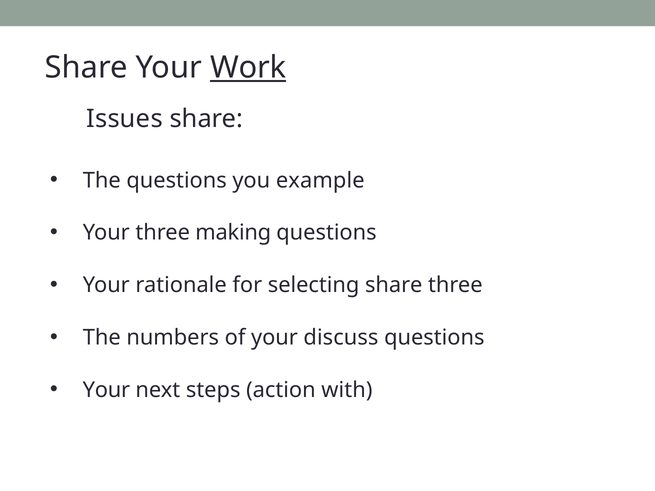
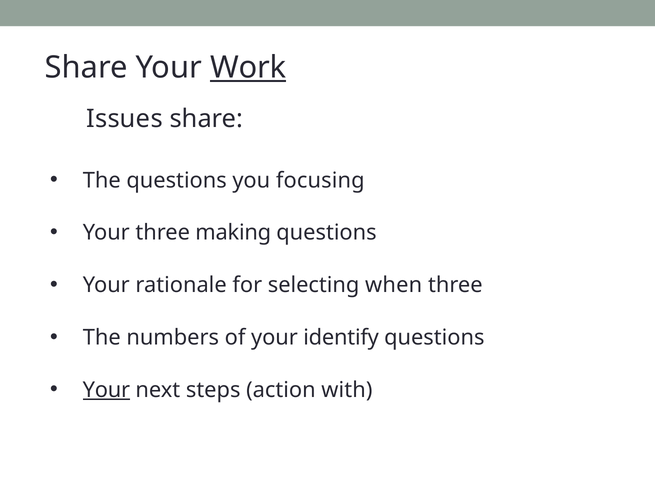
example: example -> focusing
selecting share: share -> when
discuss: discuss -> identify
Your at (106, 390) underline: none -> present
